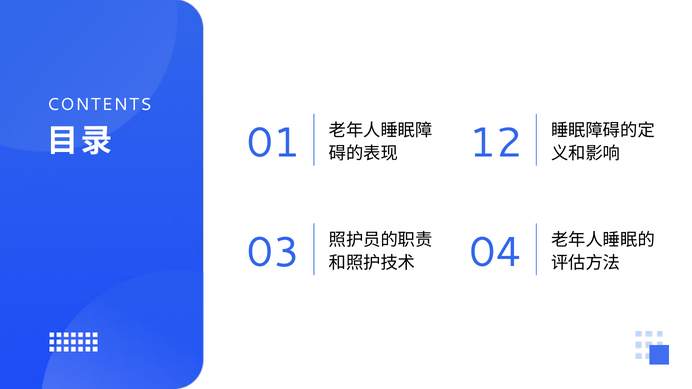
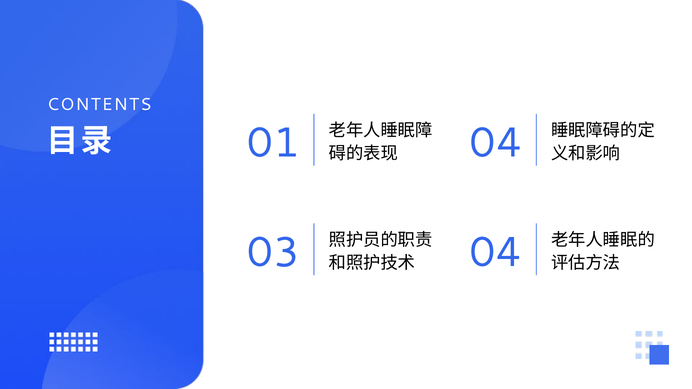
12 at (496, 143): 12 -> 04
